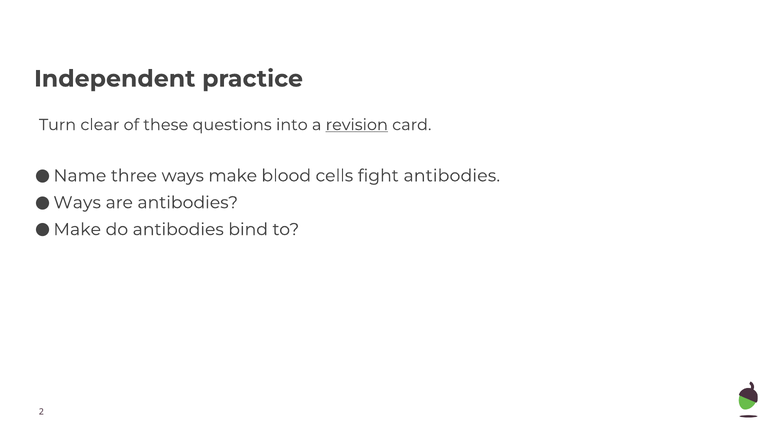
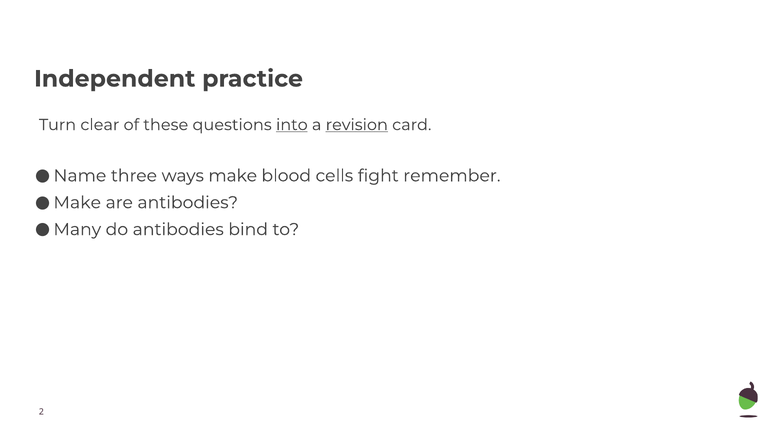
into underline: none -> present
fight antibodies: antibodies -> remember
Ways at (77, 203): Ways -> Make
Make at (77, 230): Make -> Many
